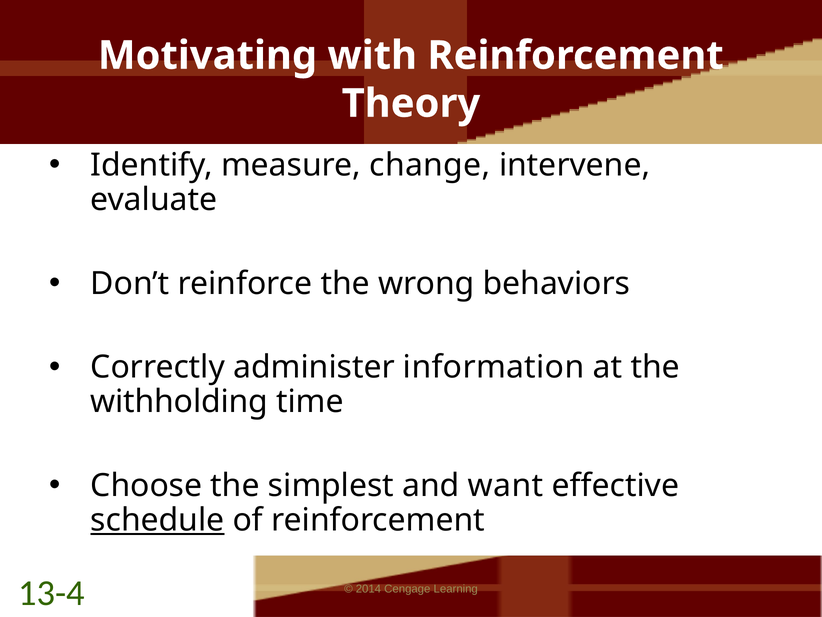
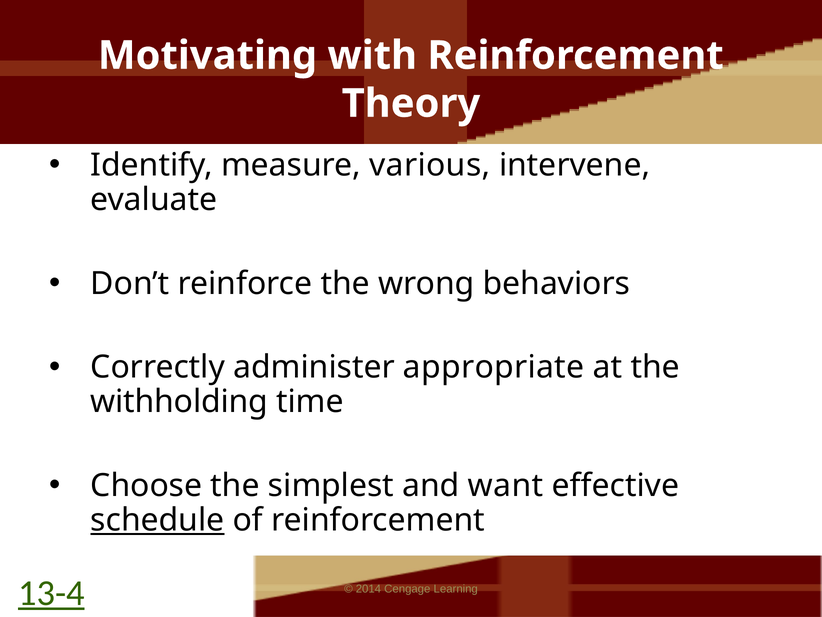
change: change -> various
information: information -> appropriate
13-4 underline: none -> present
